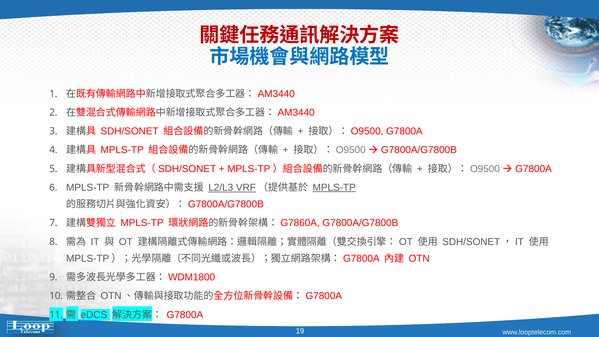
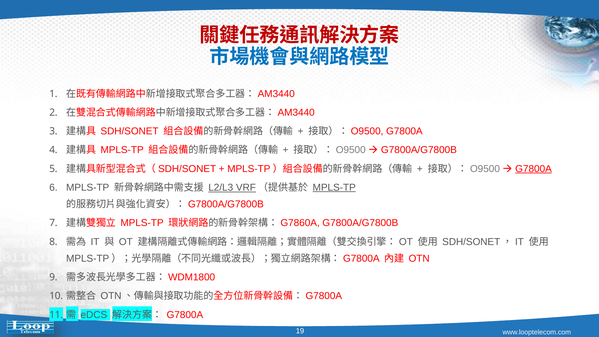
G7800A at (534, 169) underline: none -> present
